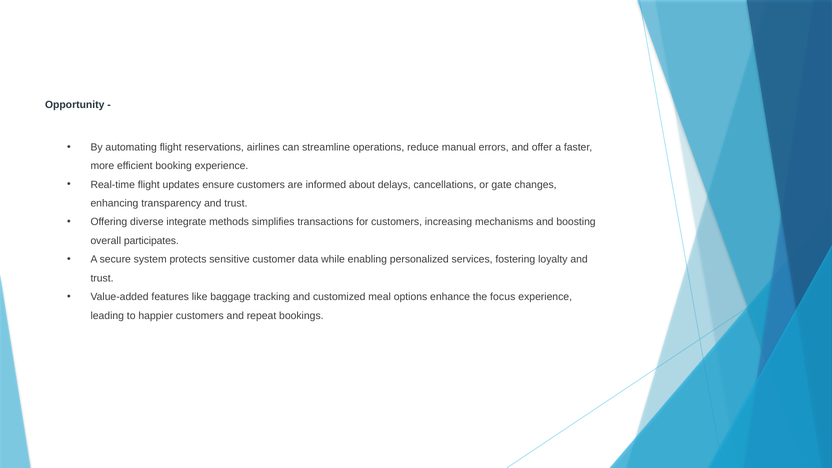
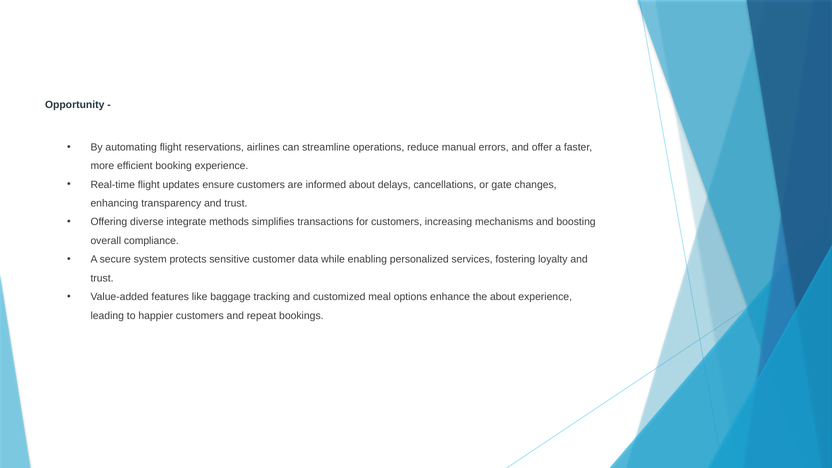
participates: participates -> compliance
the focus: focus -> about
